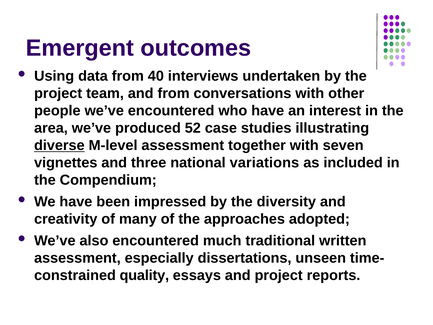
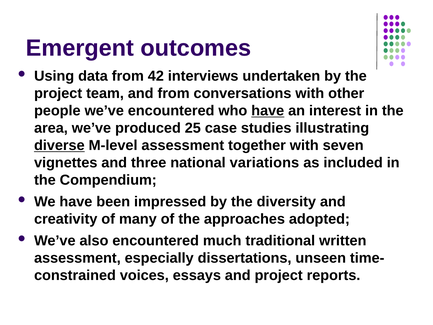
40: 40 -> 42
have at (268, 111) underline: none -> present
52: 52 -> 25
quality: quality -> voices
